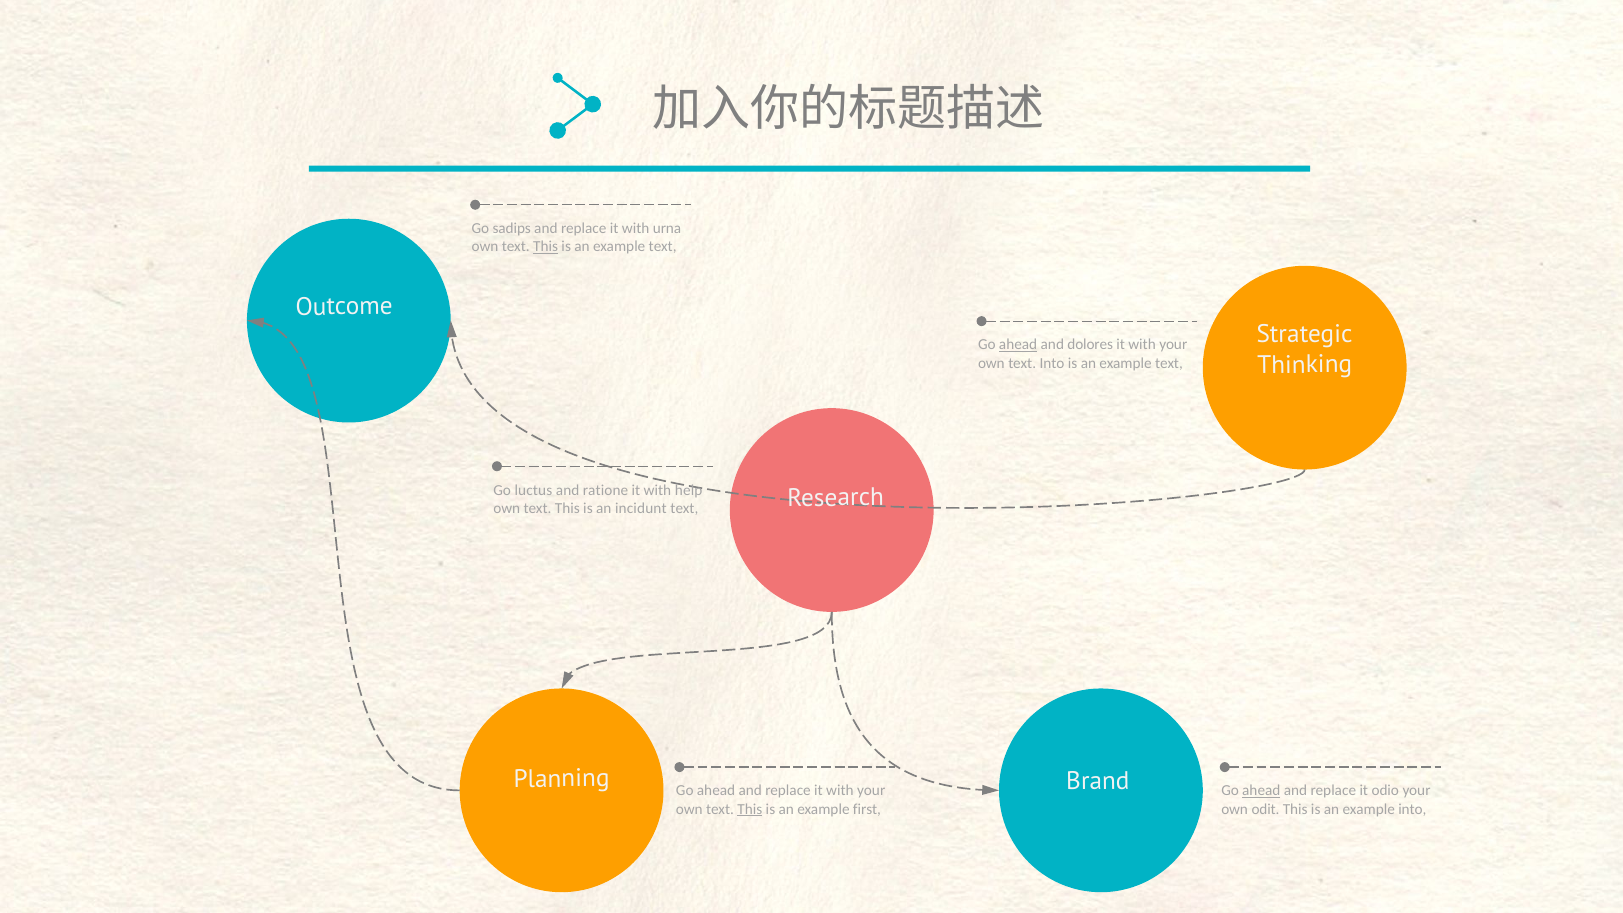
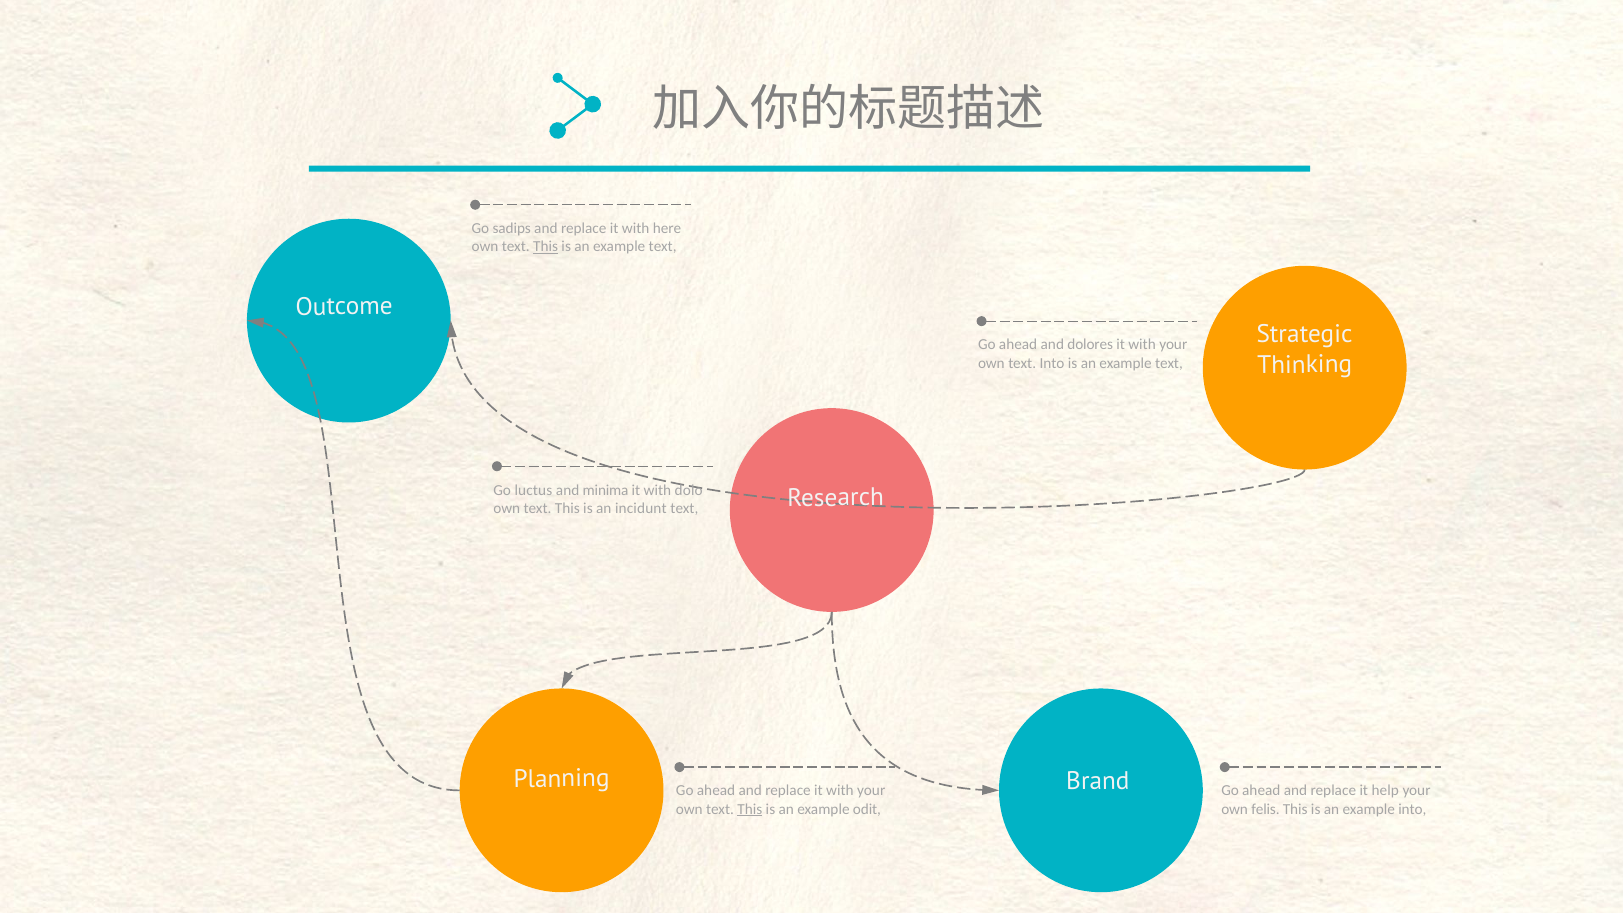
urna: urna -> here
ahead at (1018, 345) underline: present -> none
ratione: ratione -> minima
help: help -> dolo
ahead at (1261, 791) underline: present -> none
odio: odio -> help
first: first -> odit
odit: odit -> felis
